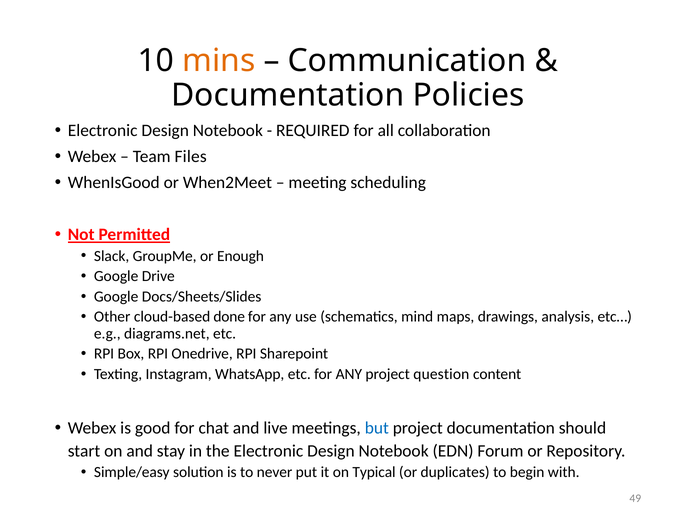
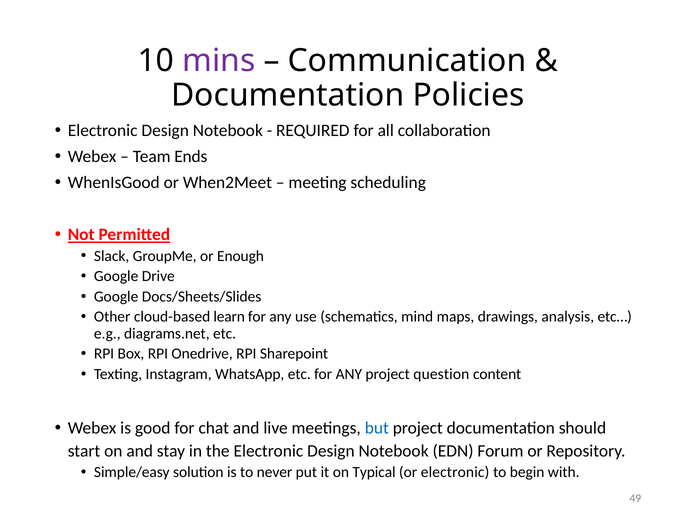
mins colour: orange -> purple
Files: Files -> Ends
done: done -> learn
or duplicates: duplicates -> electronic
